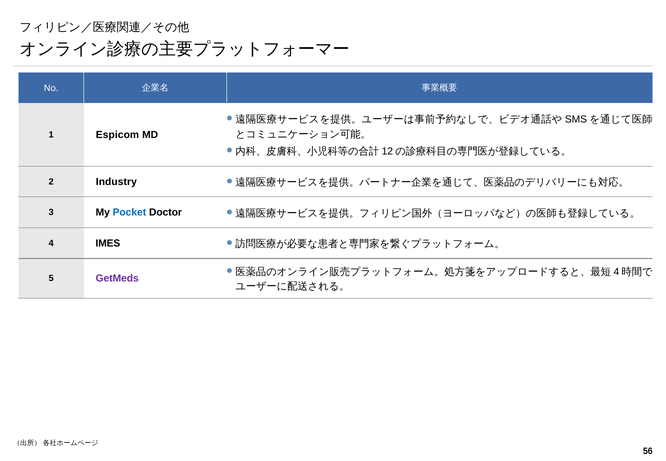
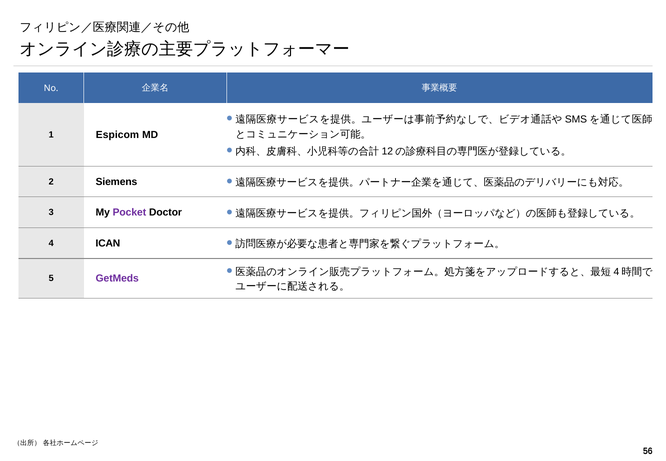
Industry: Industry -> Siemens
Pocket colour: blue -> purple
IMES: IMES -> ICAN
